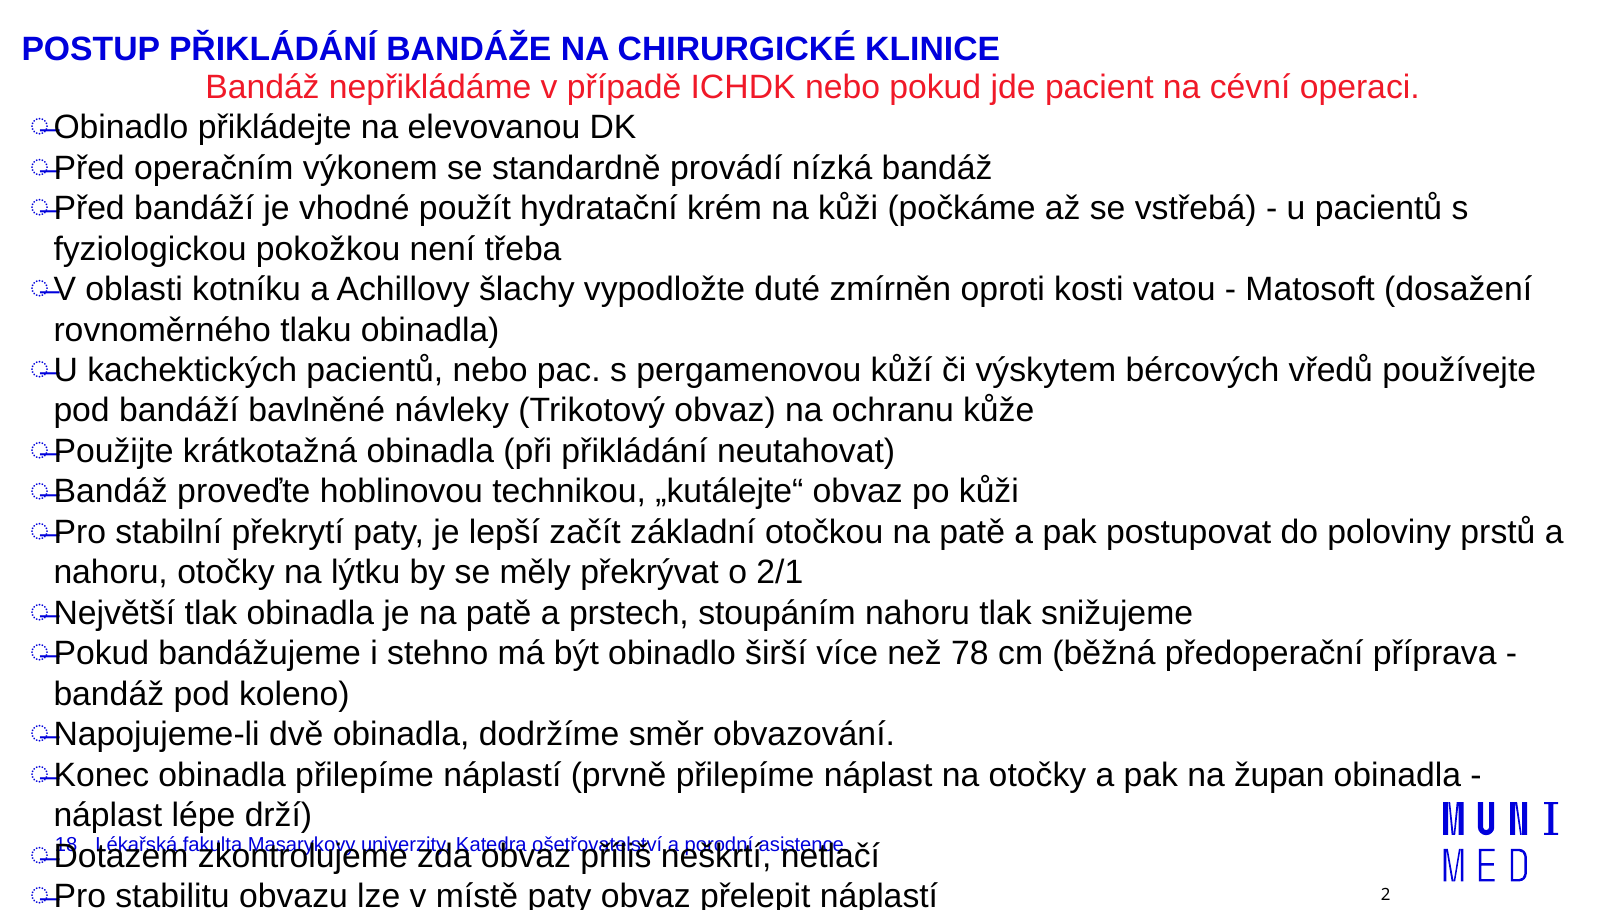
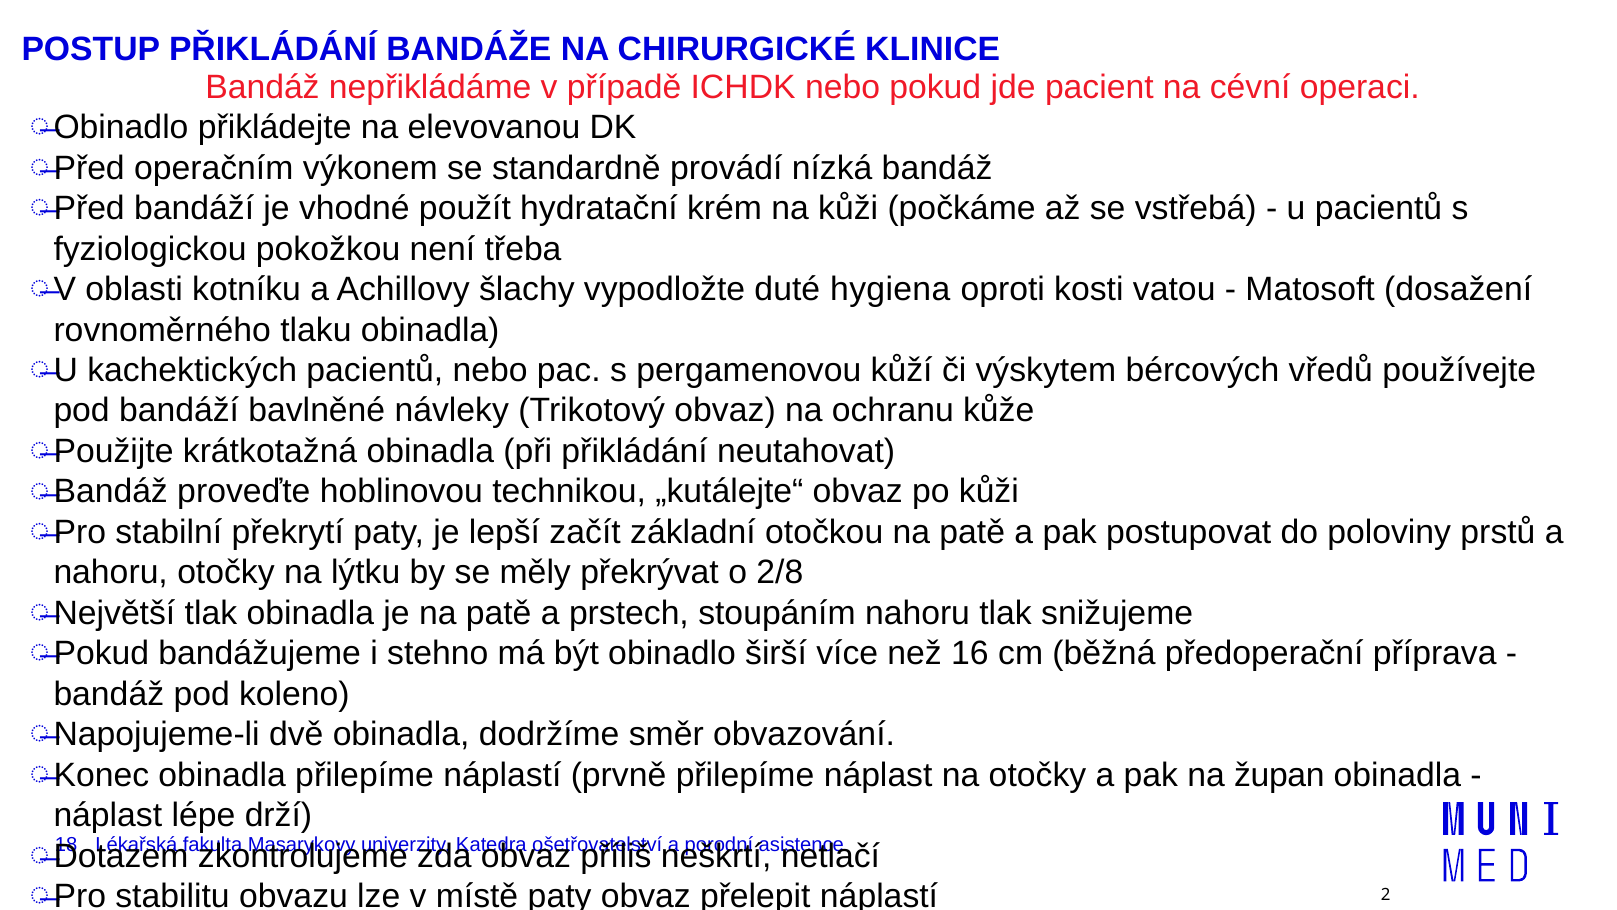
zmírněn: zmírněn -> hygiena
2/1: 2/1 -> 2/8
78: 78 -> 16
